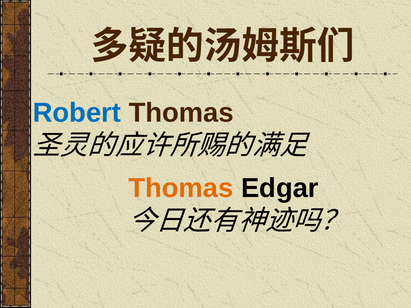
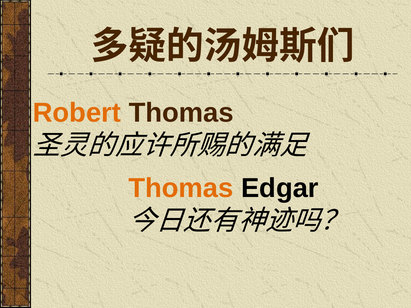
Robert colour: blue -> orange
